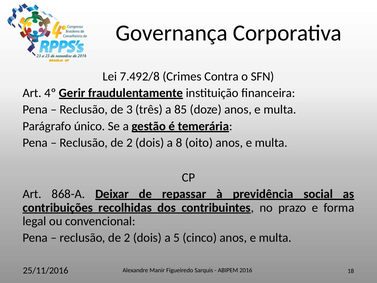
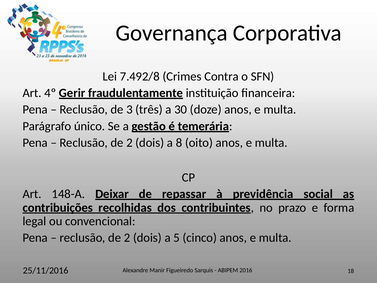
85: 85 -> 30
868-A: 868-A -> 148-A
